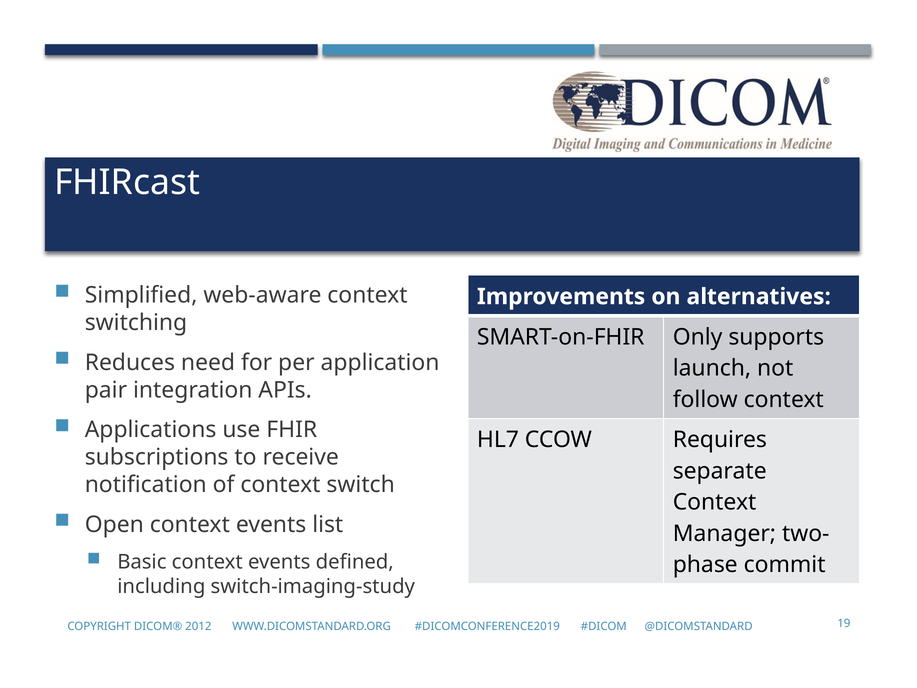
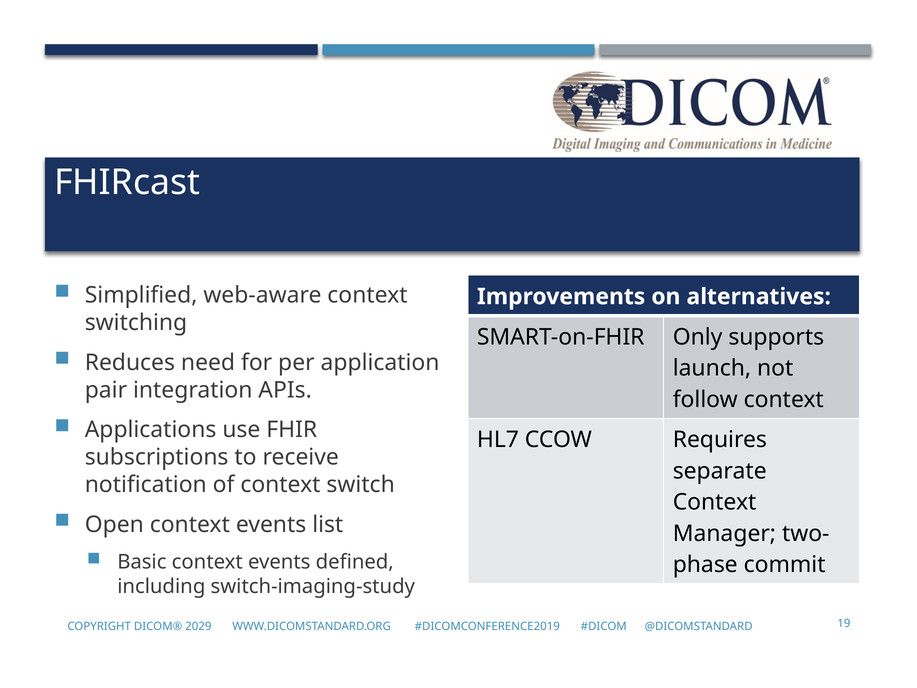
2012: 2012 -> 2029
